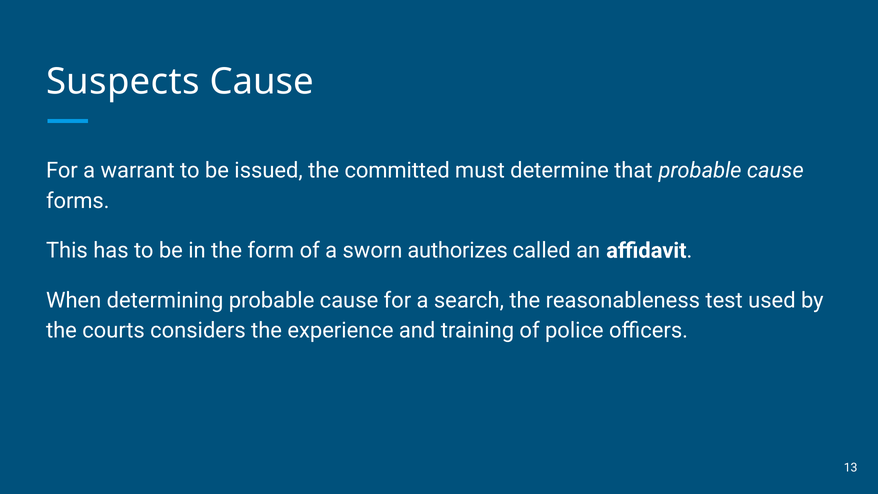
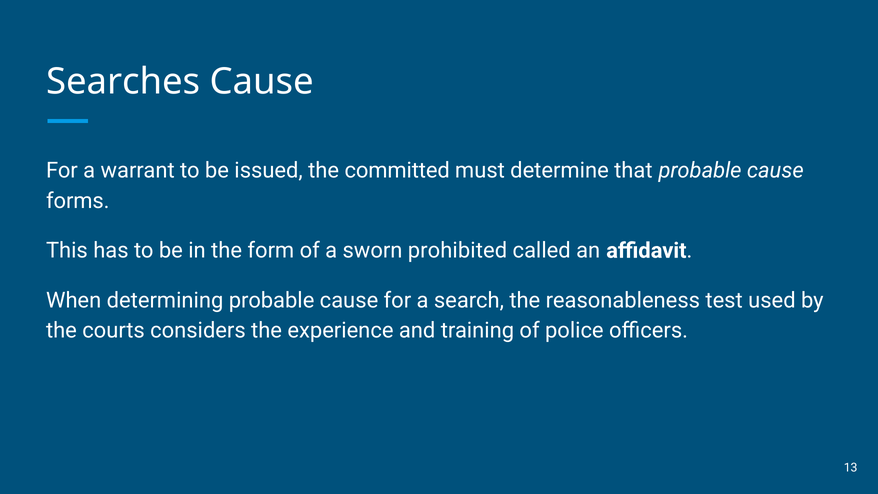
Suspects: Suspects -> Searches
authorizes: authorizes -> prohibited
